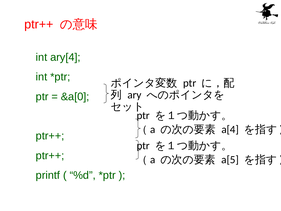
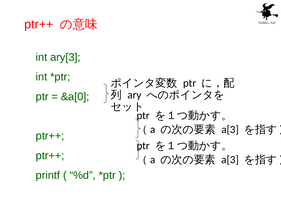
ary[4: ary[4 -> ary[3
a[4 at (230, 129): a[4 -> a[3
a[5 at (230, 159): a[5 -> a[3
